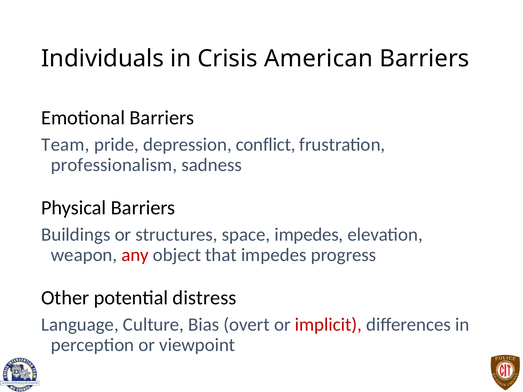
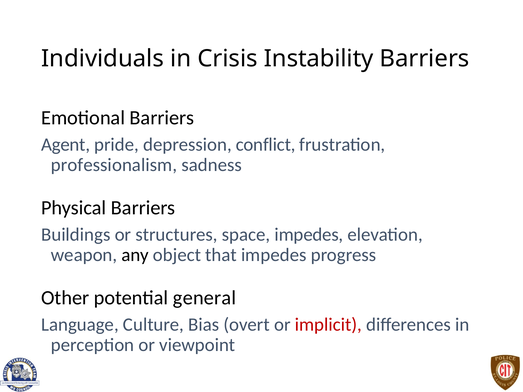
American: American -> Instability
Team: Team -> Agent
any colour: red -> black
distress: distress -> general
